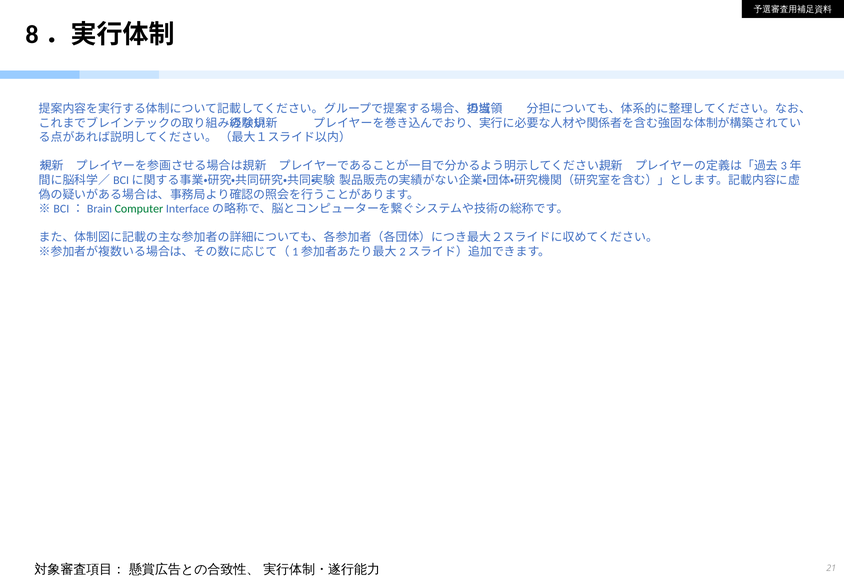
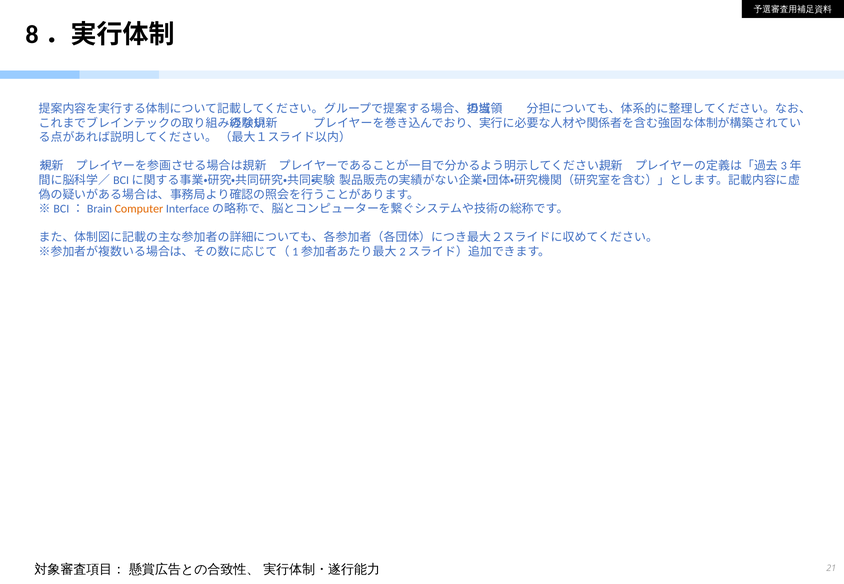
Computer colour: green -> orange
